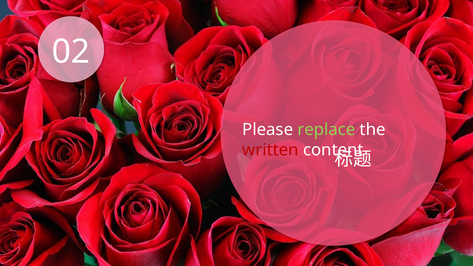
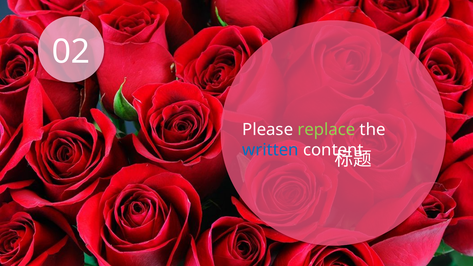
written colour: red -> blue
